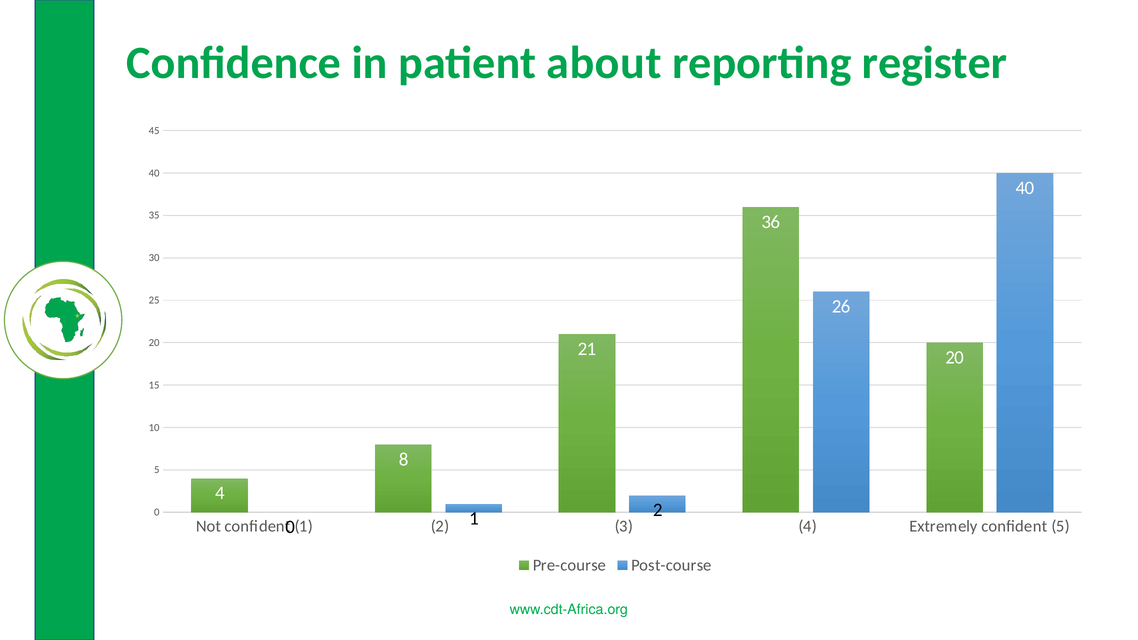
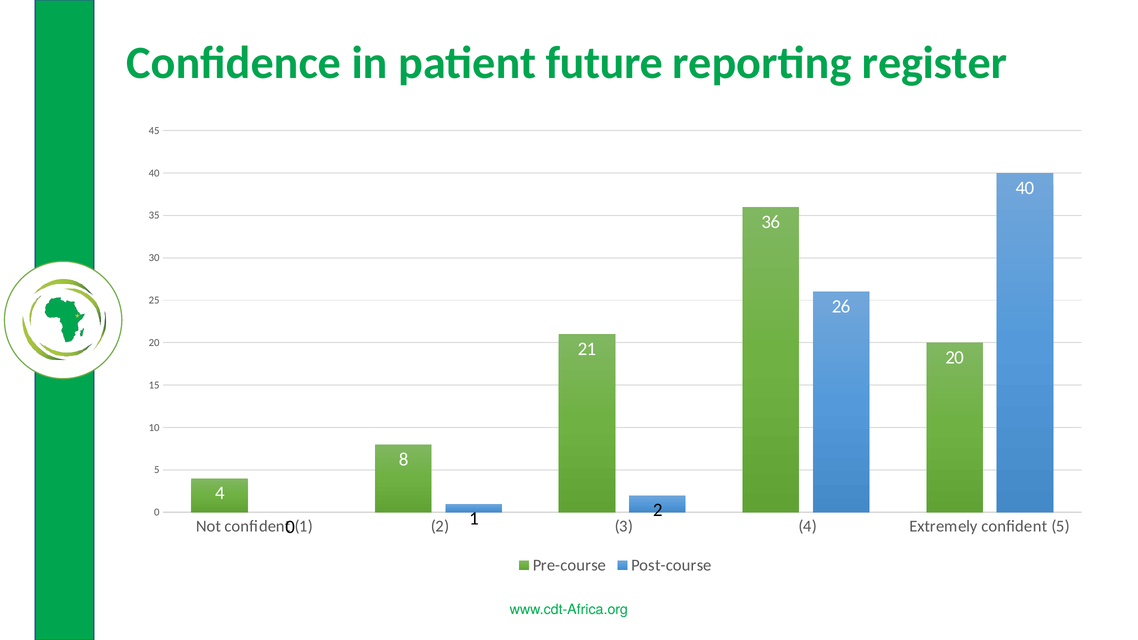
about: about -> future
